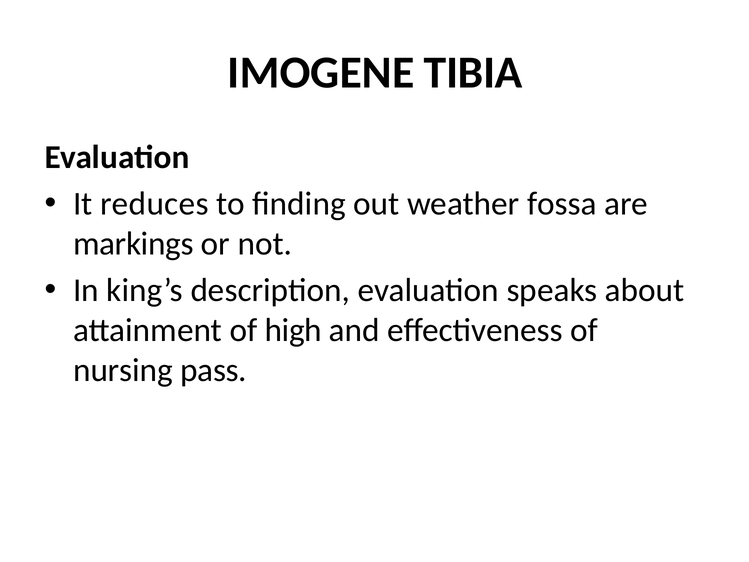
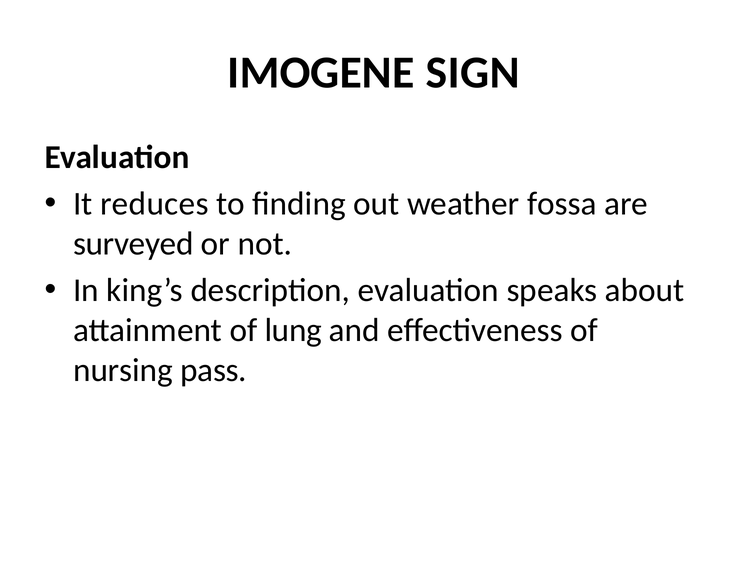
TIBIA: TIBIA -> SIGN
markings: markings -> surveyed
high: high -> lung
